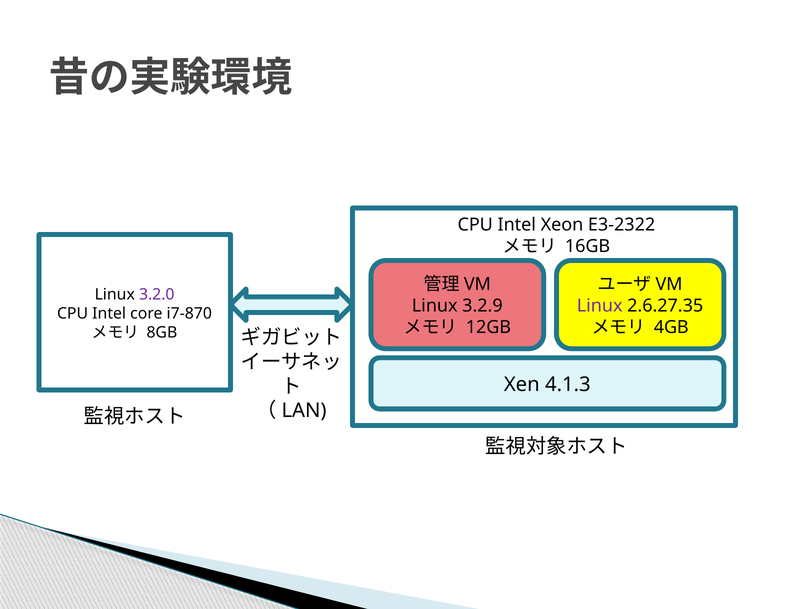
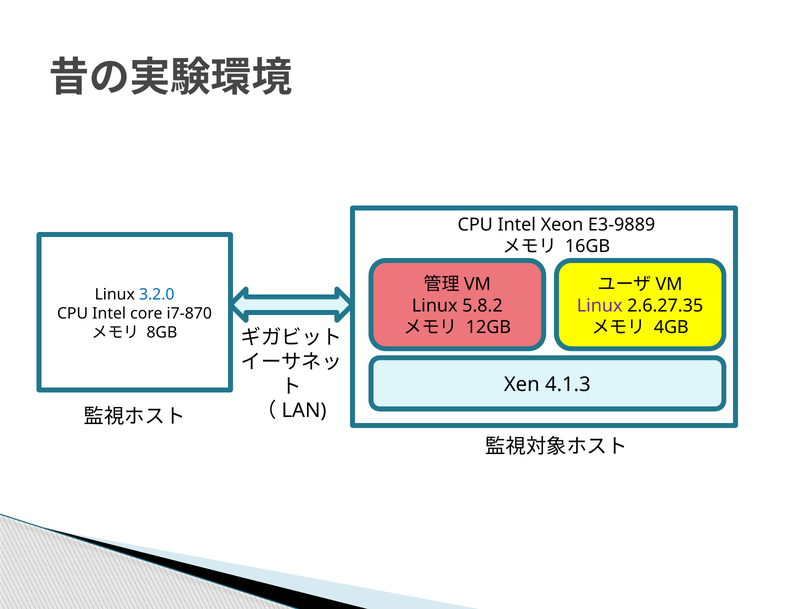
E3-2322: E3-2322 -> E3-9889
3.2.0 colour: purple -> blue
3.2.9: 3.2.9 -> 5.8.2
